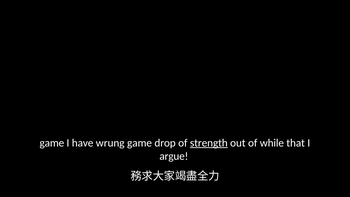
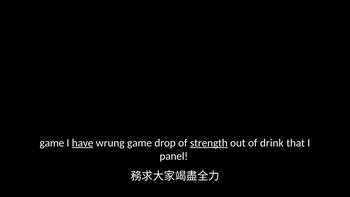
have underline: none -> present
while: while -> drink
argue: argue -> panel
